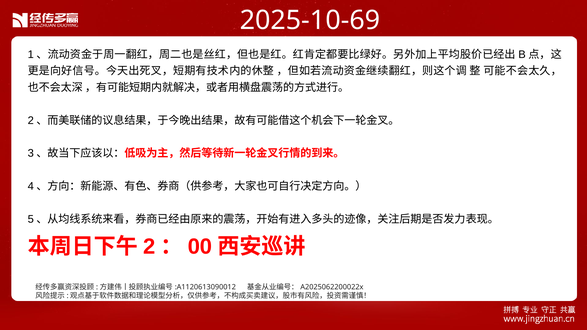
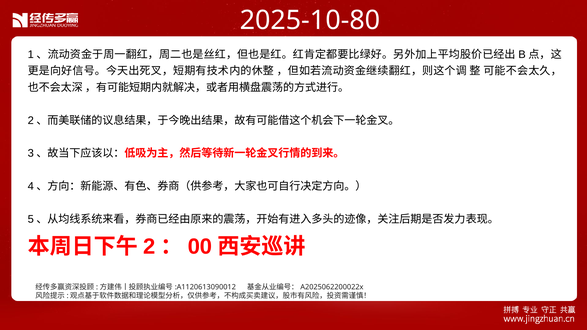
2025-10-69: 2025-10-69 -> 2025-10-80
